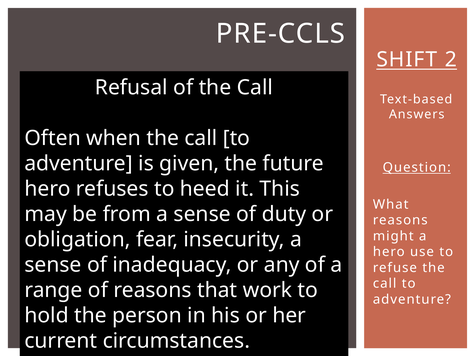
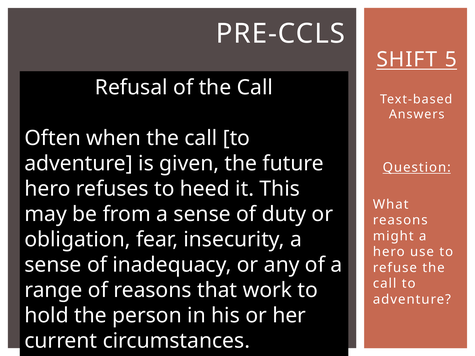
2: 2 -> 5
